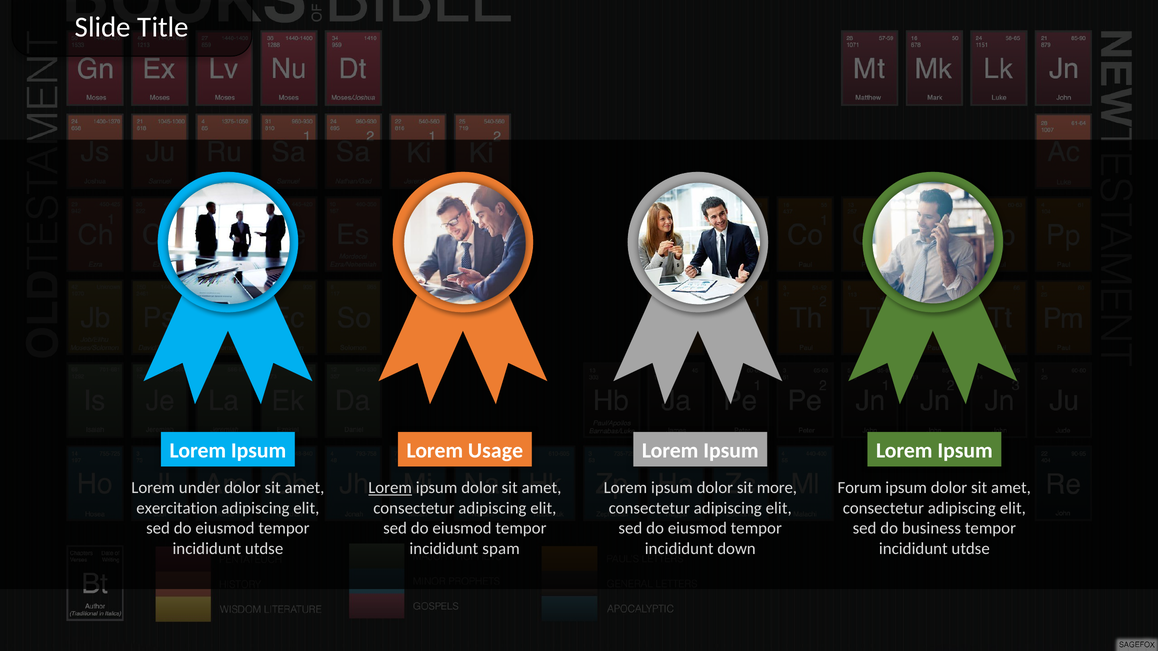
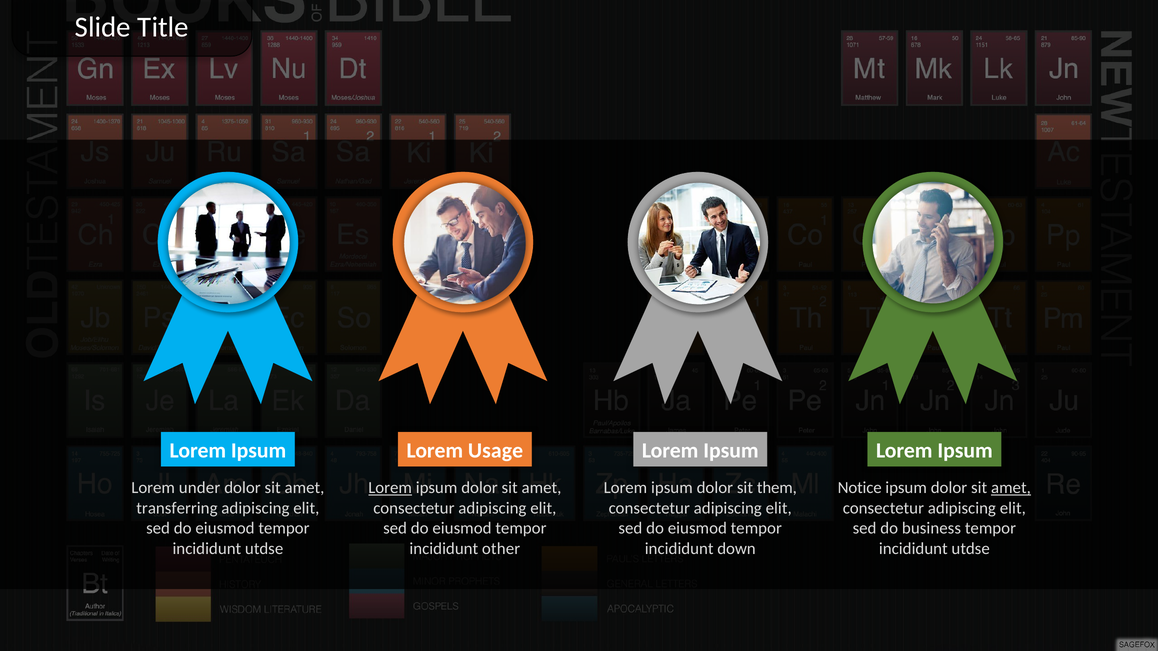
more: more -> them
Forum: Forum -> Notice
amet at (1011, 488) underline: none -> present
exercitation: exercitation -> transferring
spam: spam -> other
